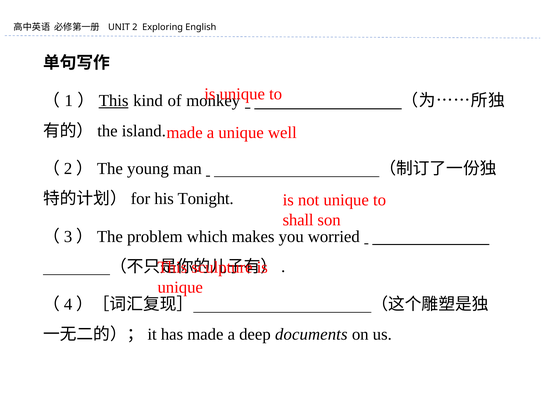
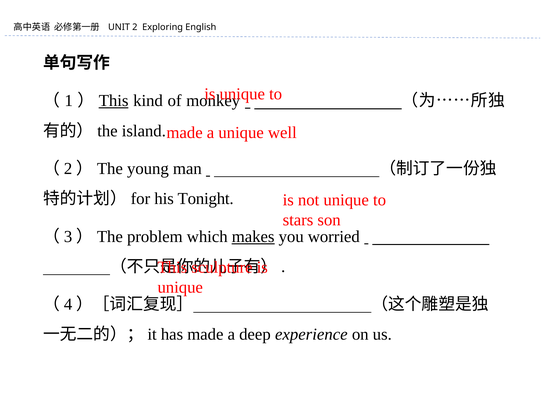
shall: shall -> stars
makes underline: none -> present
documents: documents -> experience
